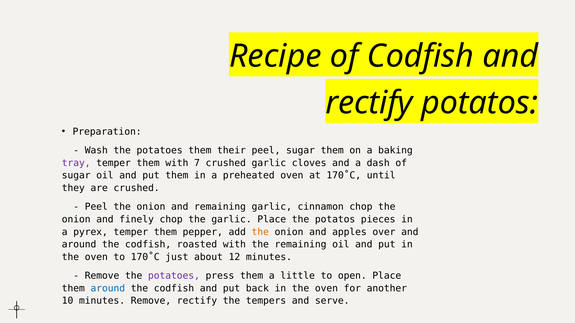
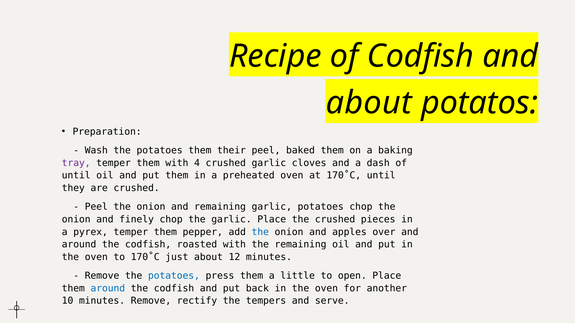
rectify at (369, 103): rectify -> about
peel sugar: sugar -> baked
7: 7 -> 4
sugar at (76, 176): sugar -> until
garlic cinnamon: cinnamon -> potatoes
the potatos: potatos -> crushed
the at (260, 232) colour: orange -> blue
potatoes at (174, 276) colour: purple -> blue
